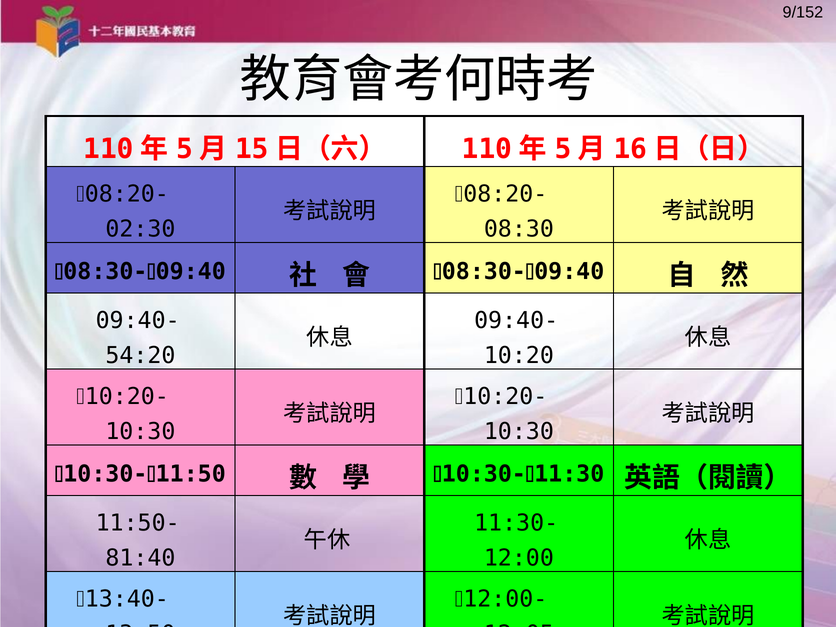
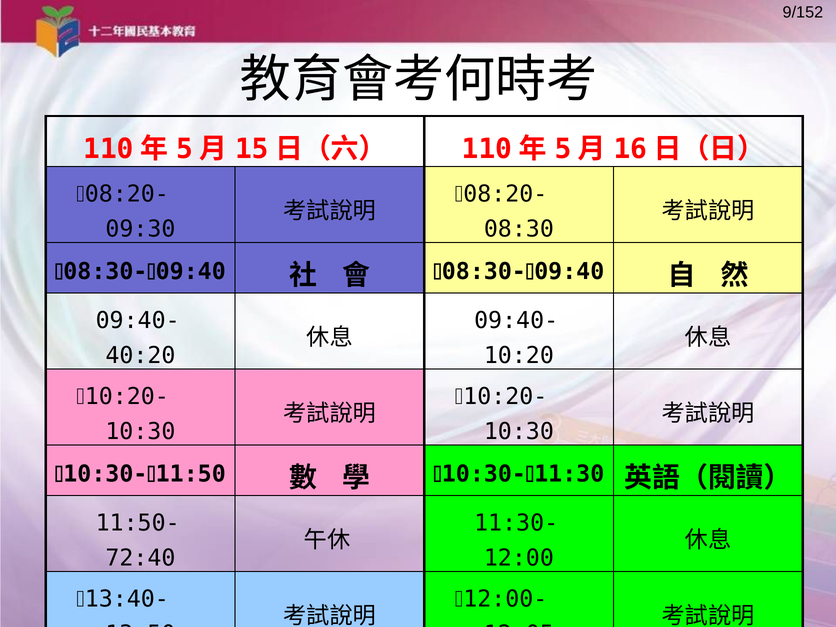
02:30: 02:30 -> 09:30
54:20: 54:20 -> 40:20
81:40: 81:40 -> 72:40
